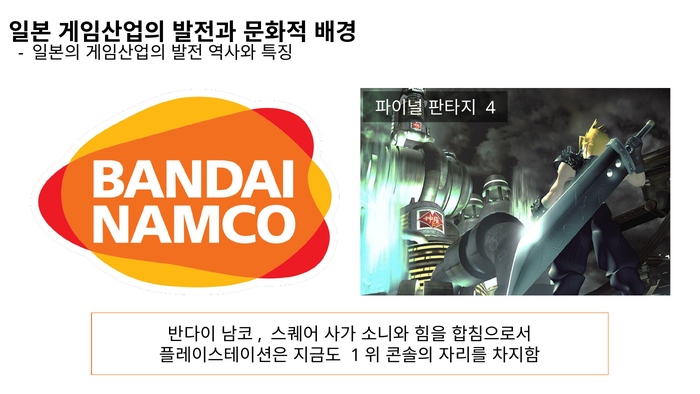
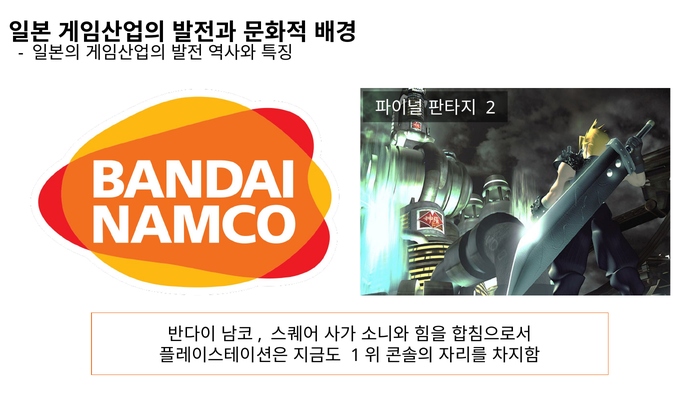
4: 4 -> 2
